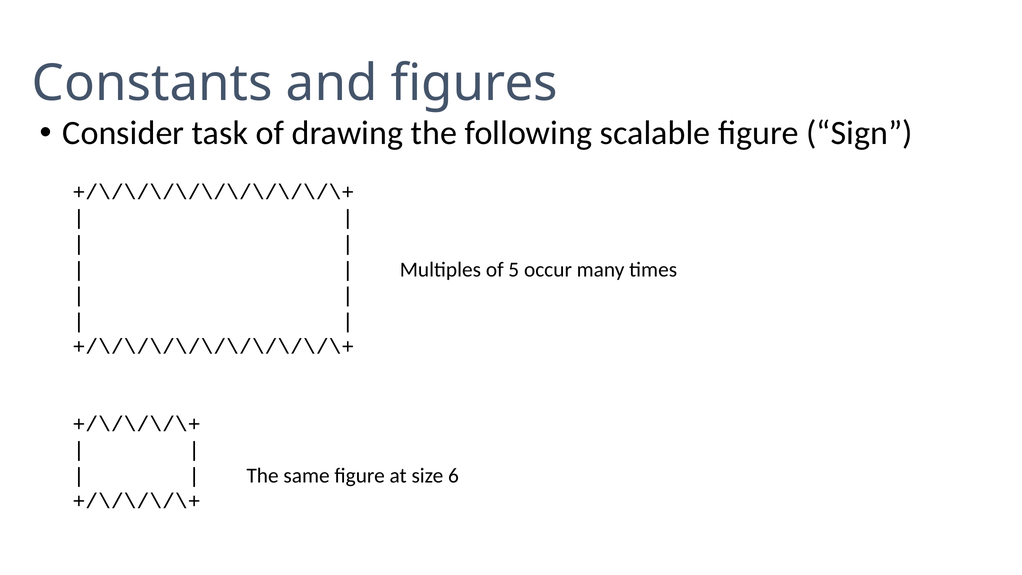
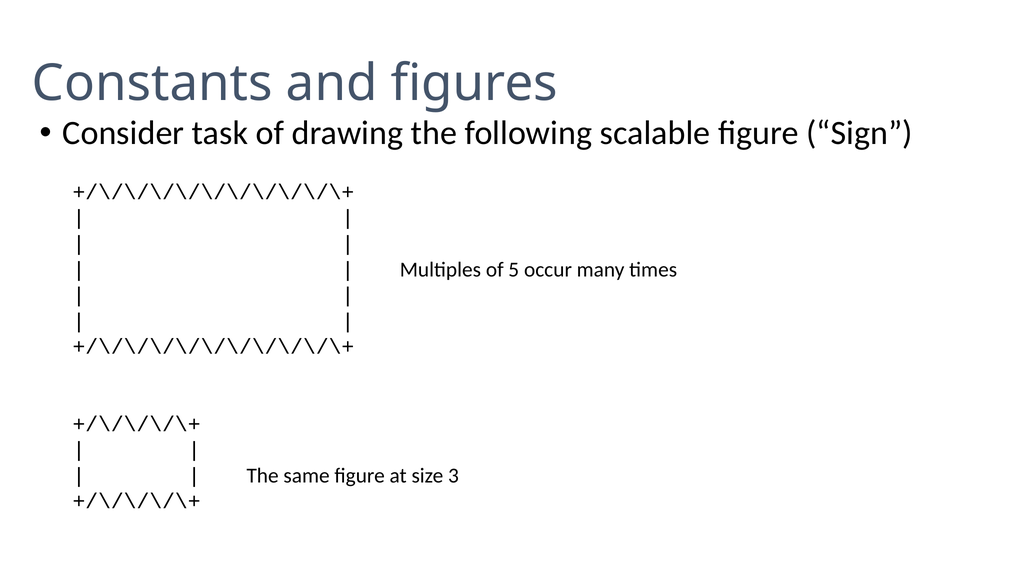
6: 6 -> 3
